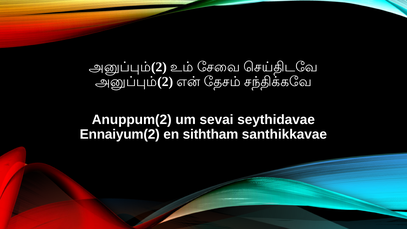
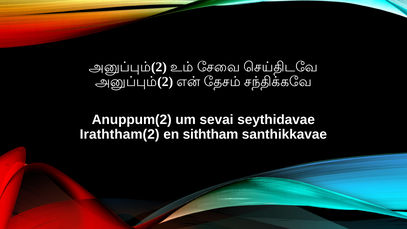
Ennaiyum(2: Ennaiyum(2 -> Iraththam(2
